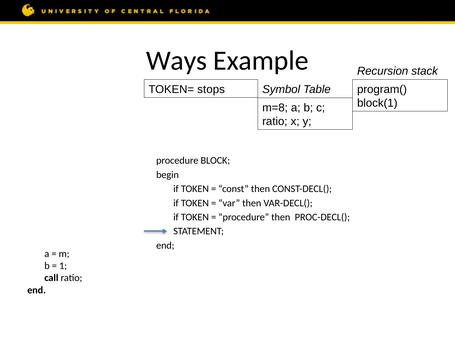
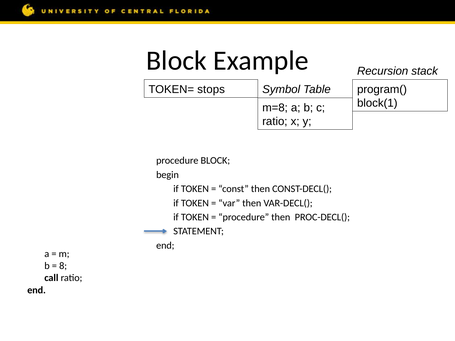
Ways at (177, 61): Ways -> Block
1 at (63, 266): 1 -> 8
